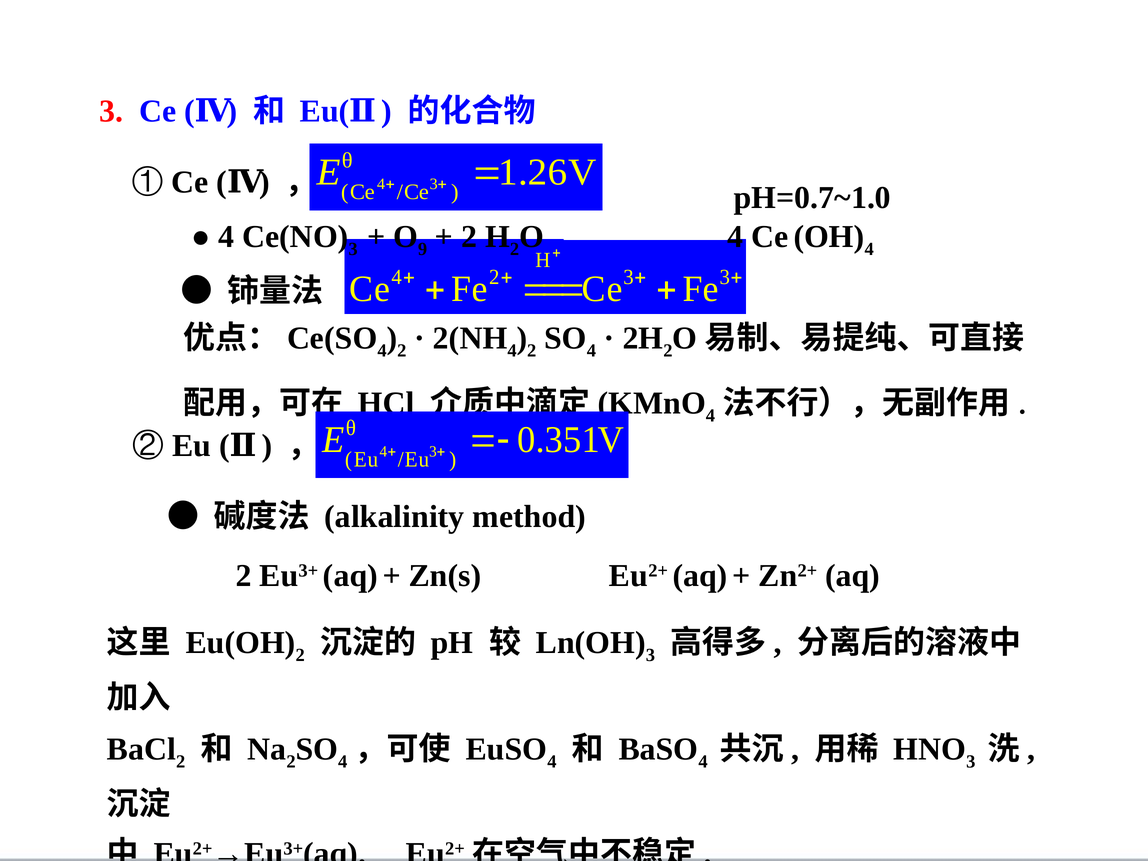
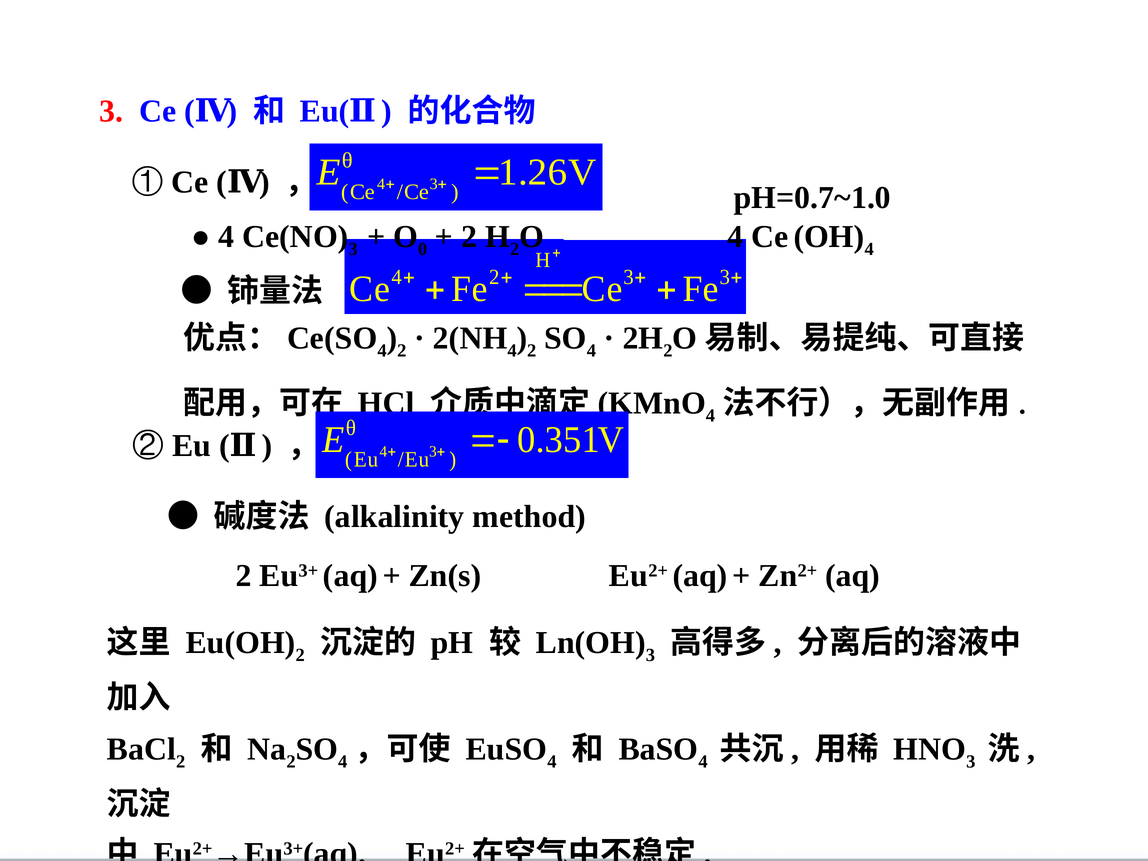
9 at (423, 249): 9 -> 0
